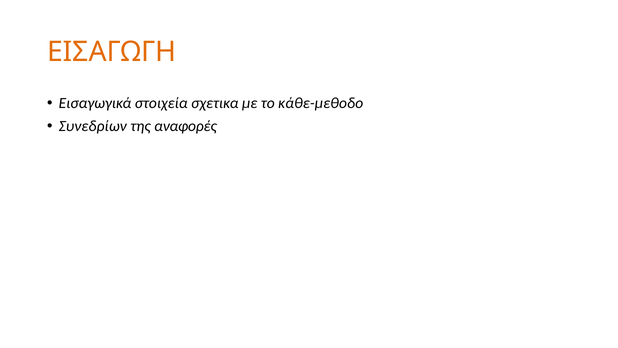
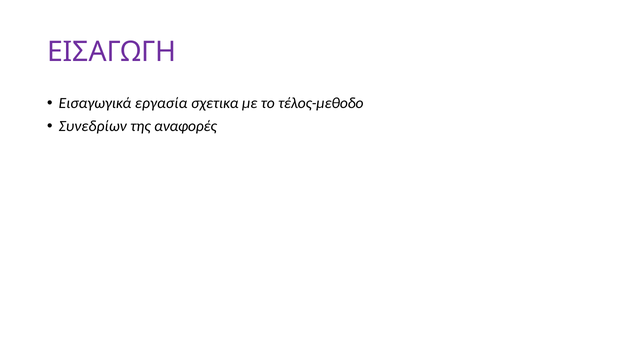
ΕΙΣΑΓΩΓΗ colour: orange -> purple
στοιχεία: στοιχεία -> εργασία
κάθε-μεθοδο: κάθε-μεθοδο -> τέλος-μεθοδο
